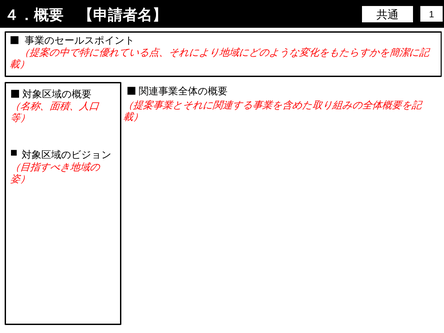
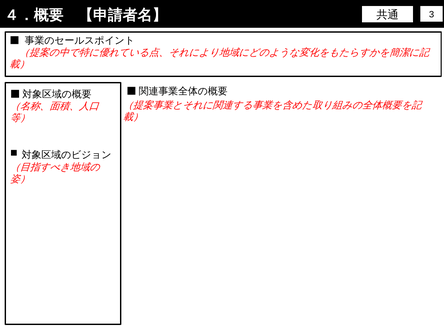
1: 1 -> 3
